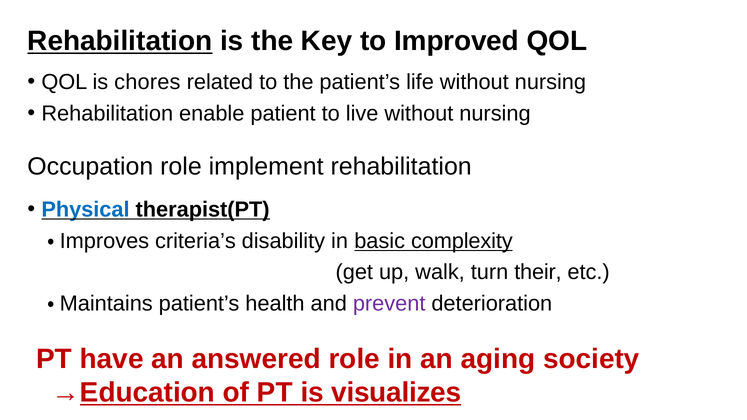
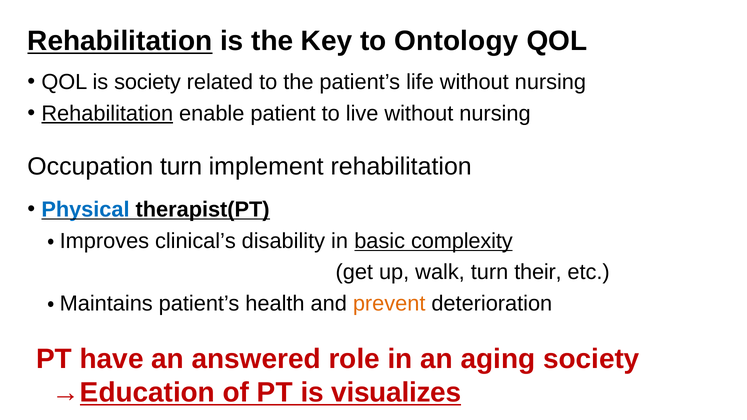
Improved: Improved -> Ontology
is chores: chores -> society
Rehabilitation at (107, 113) underline: none -> present
Occupation role: role -> turn
criteria’s: criteria’s -> clinical’s
prevent colour: purple -> orange
